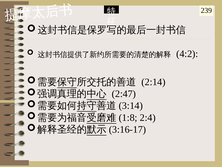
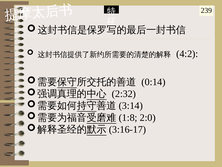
2:14: 2:14 -> 0:14
2:47: 2:47 -> 2:32
2:4: 2:4 -> 2:0
